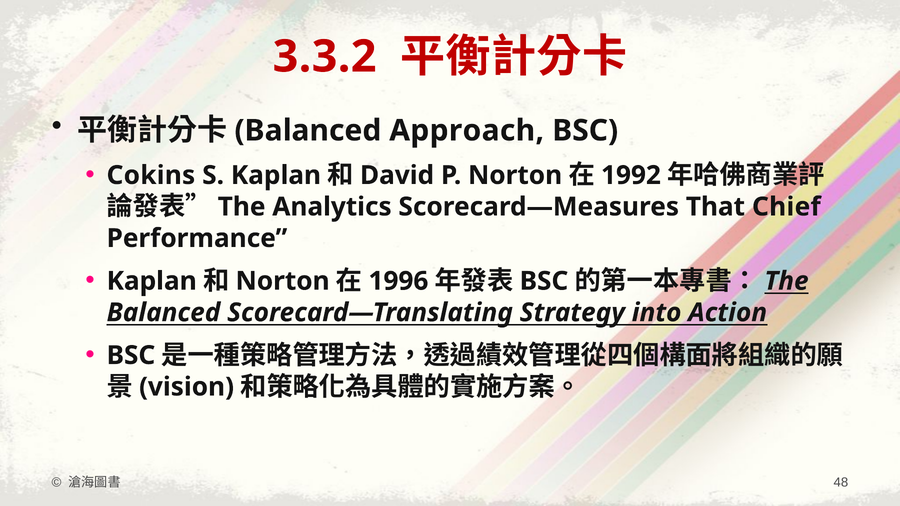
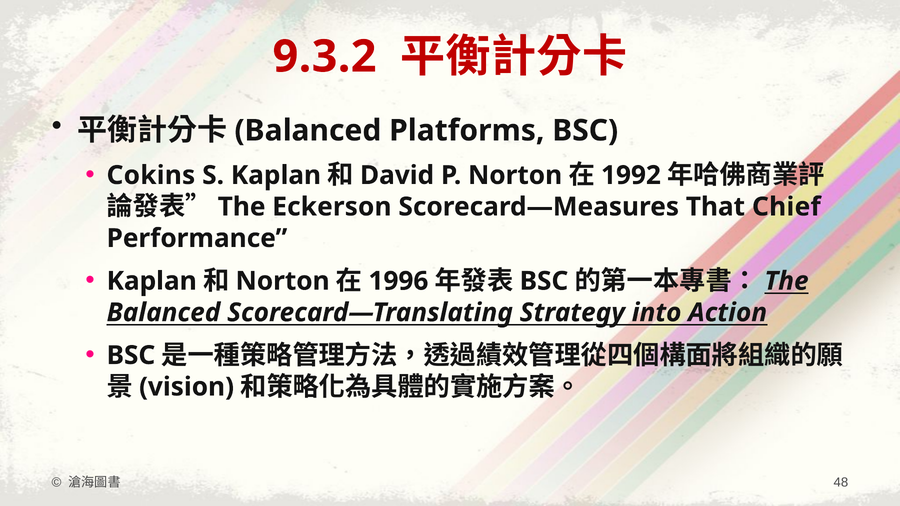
3.3.2: 3.3.2 -> 9.3.2
Approach: Approach -> Platforms
Analytics: Analytics -> Eckerson
